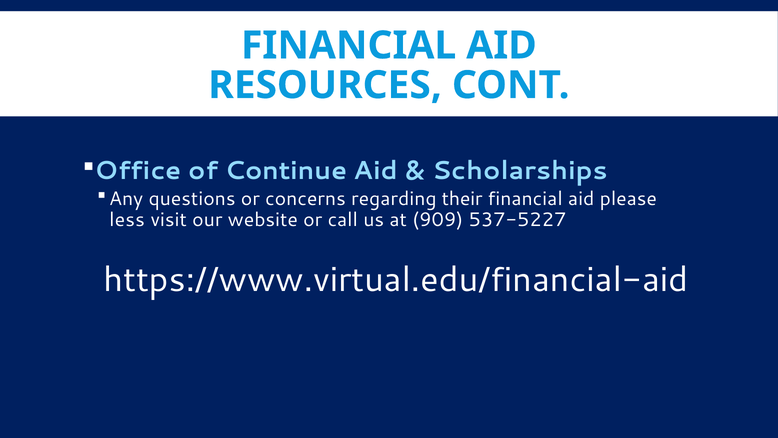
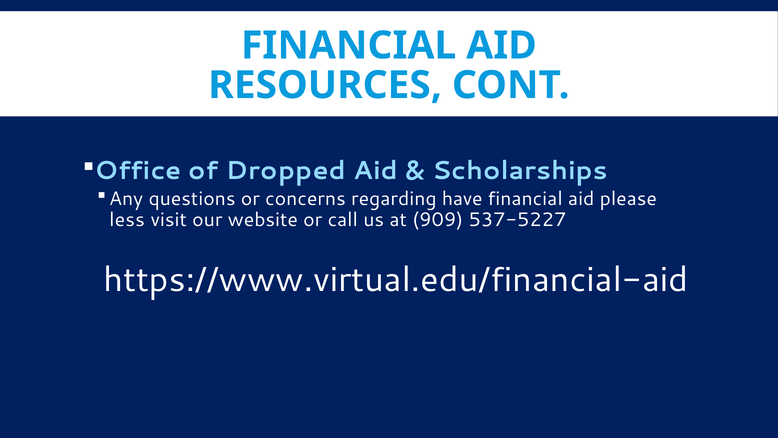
Continue: Continue -> Dropped
their: their -> have
